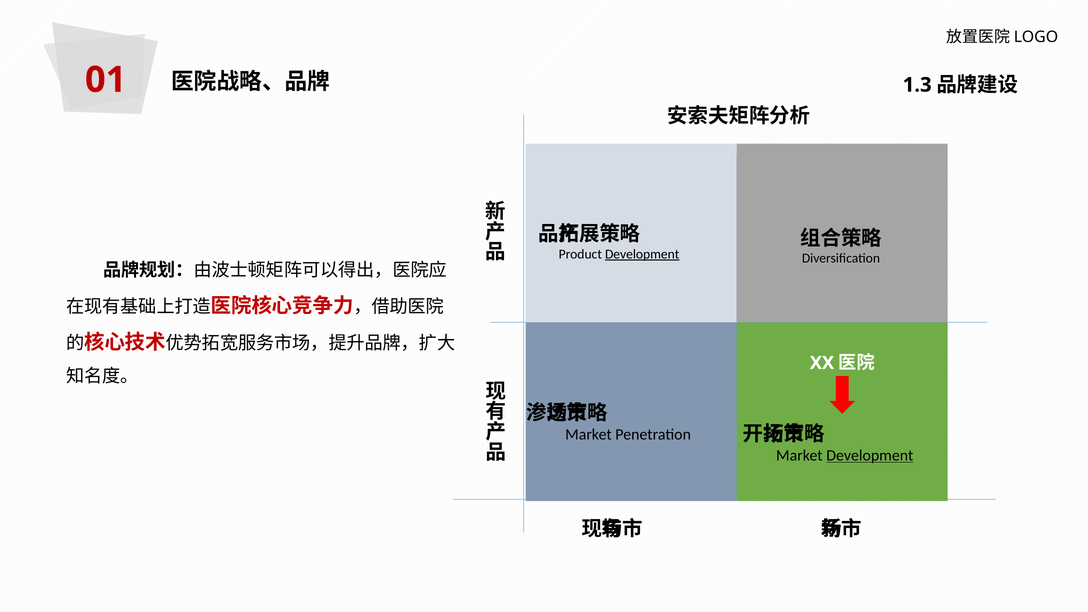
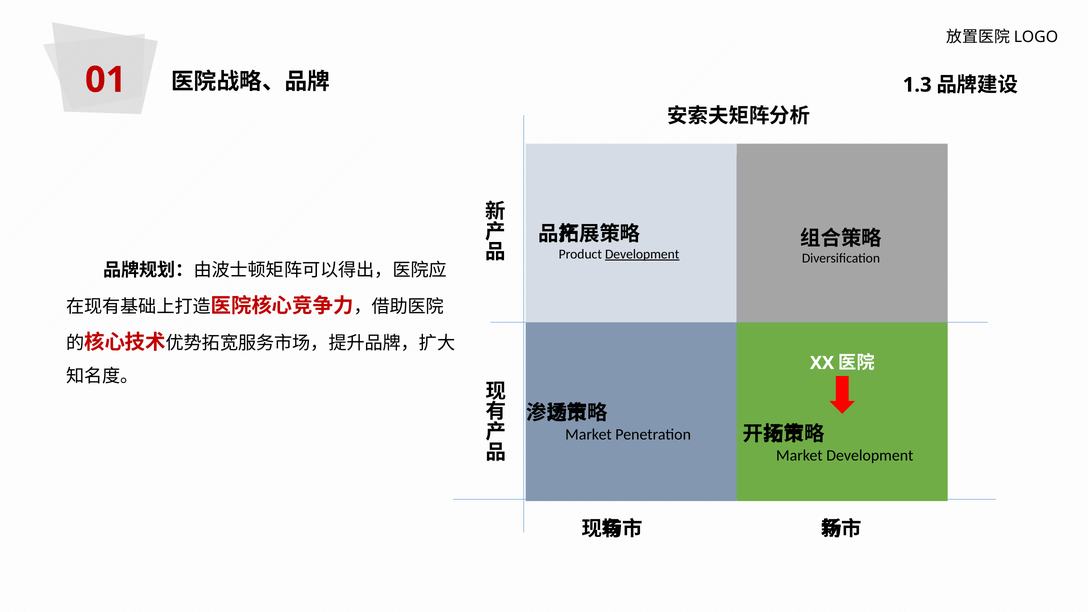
Development at (870, 455) underline: present -> none
